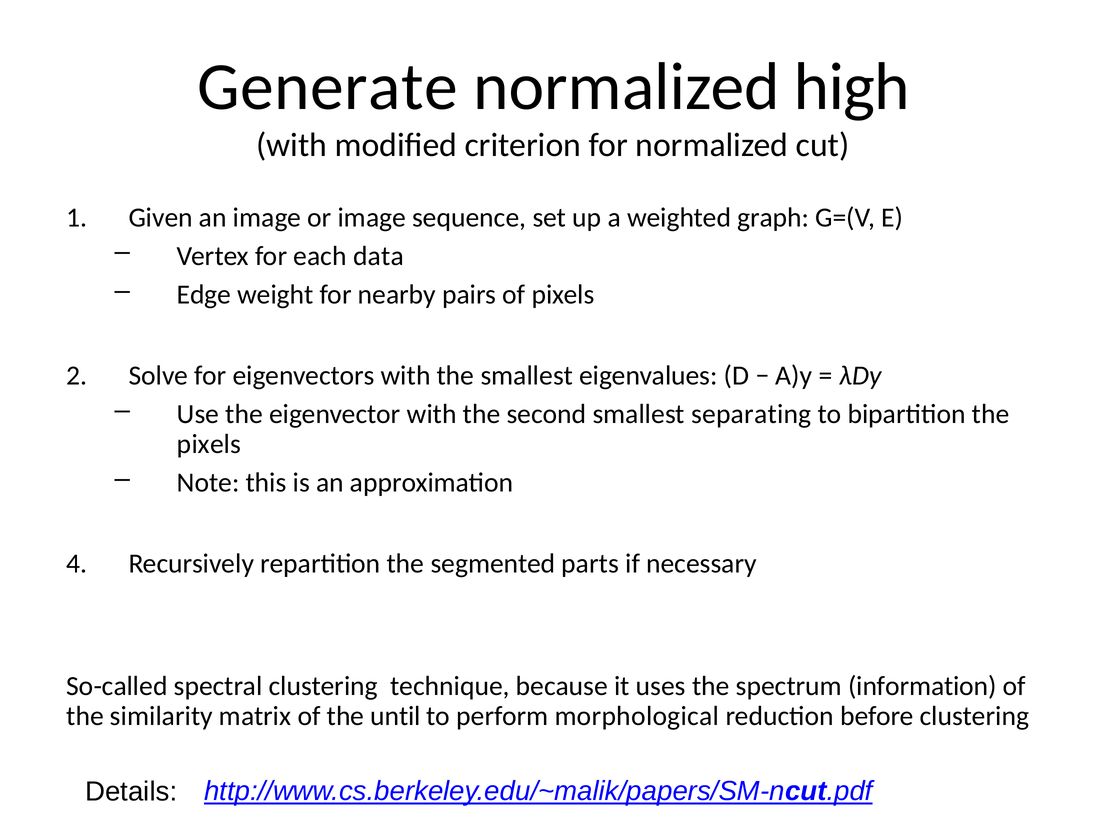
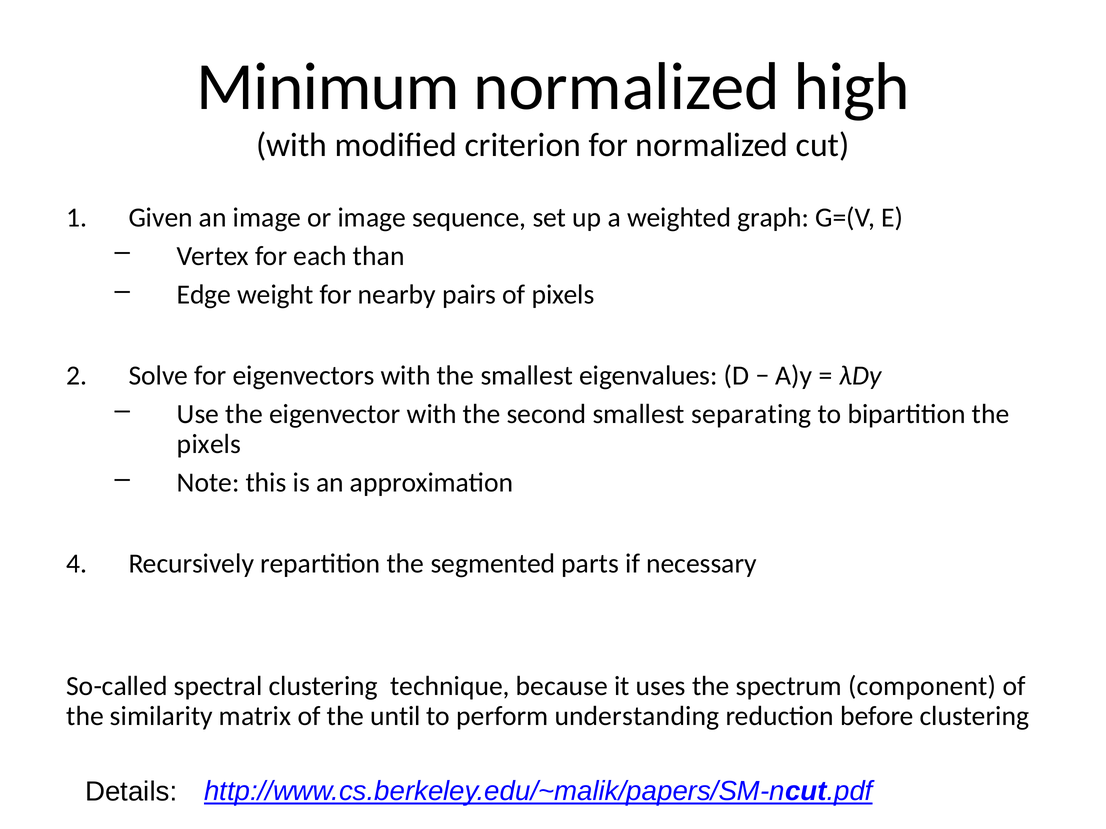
Generate: Generate -> Minimum
data: data -> than
information: information -> component
morphological: morphological -> understanding
